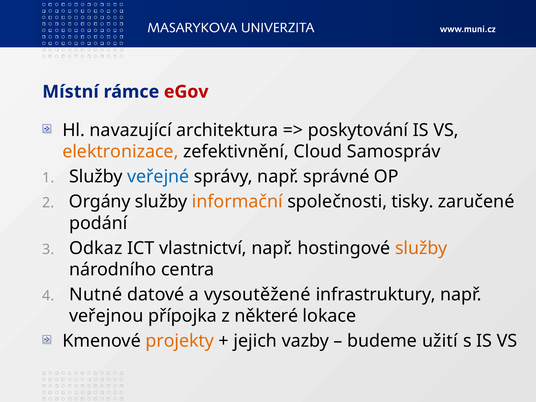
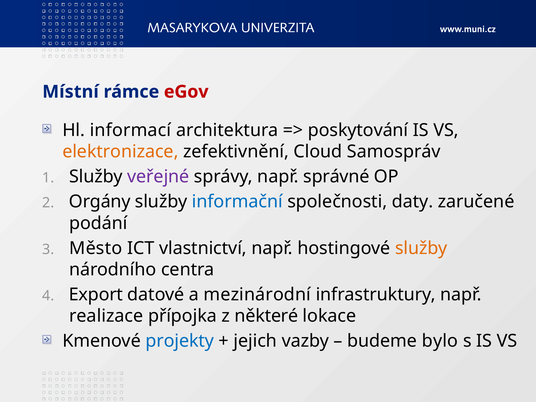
navazující: navazující -> informací
veřejné colour: blue -> purple
informační colour: orange -> blue
tisky: tisky -> daty
Odkaz: Odkaz -> Město
Nutné: Nutné -> Export
vysoutěžené: vysoutěžené -> mezinárodní
veřejnou: veřejnou -> realizace
projekty colour: orange -> blue
užití: užití -> bylo
